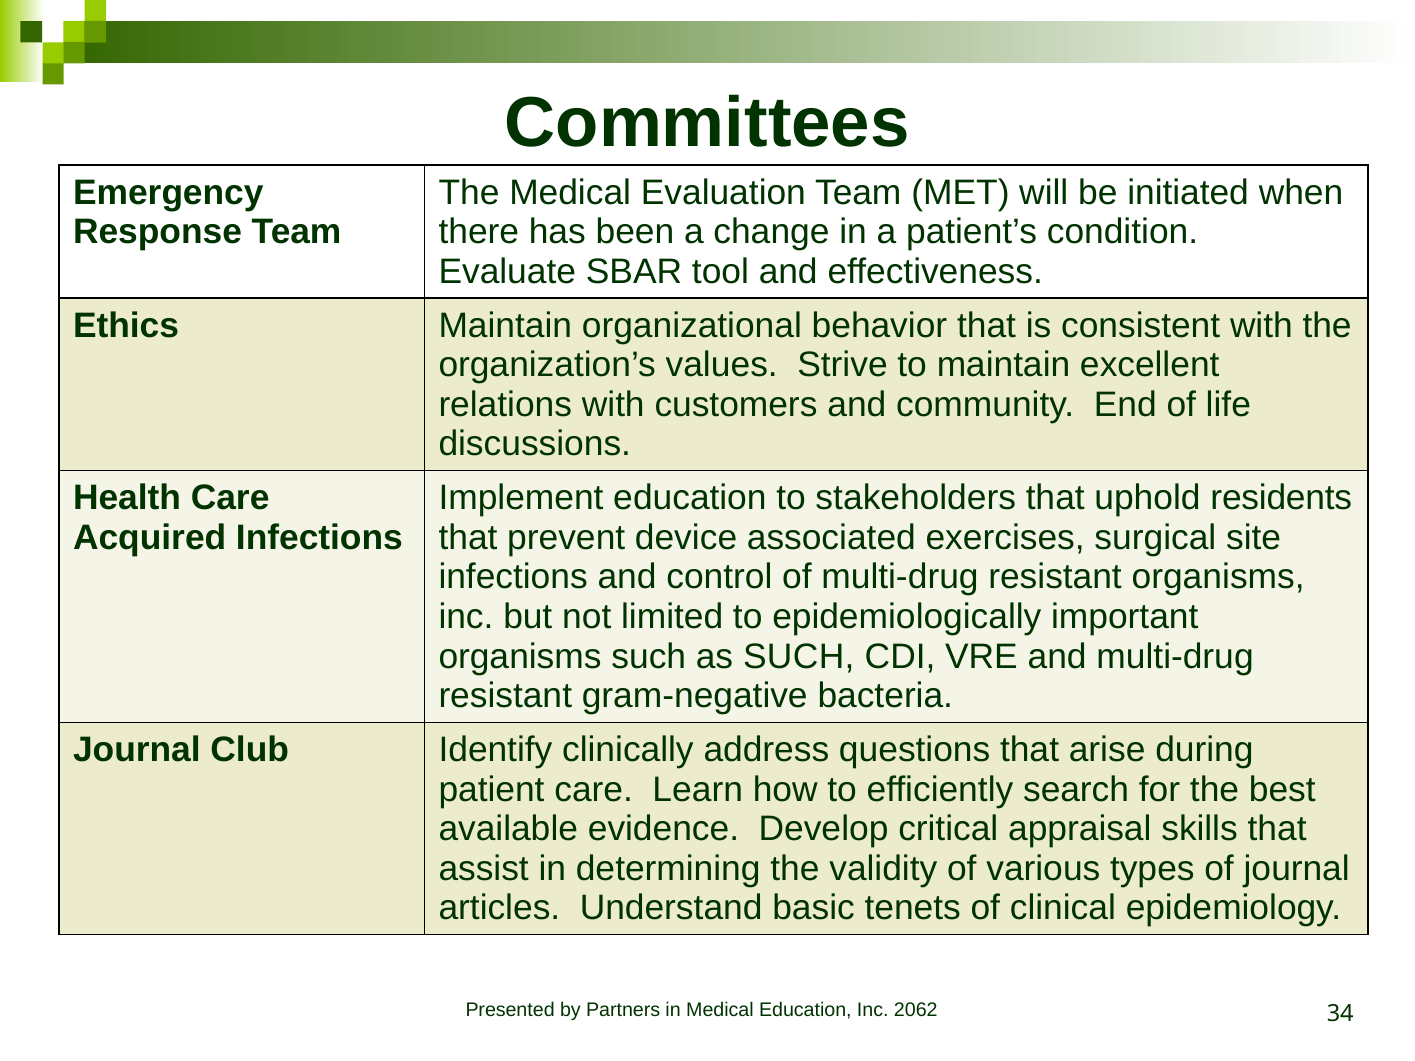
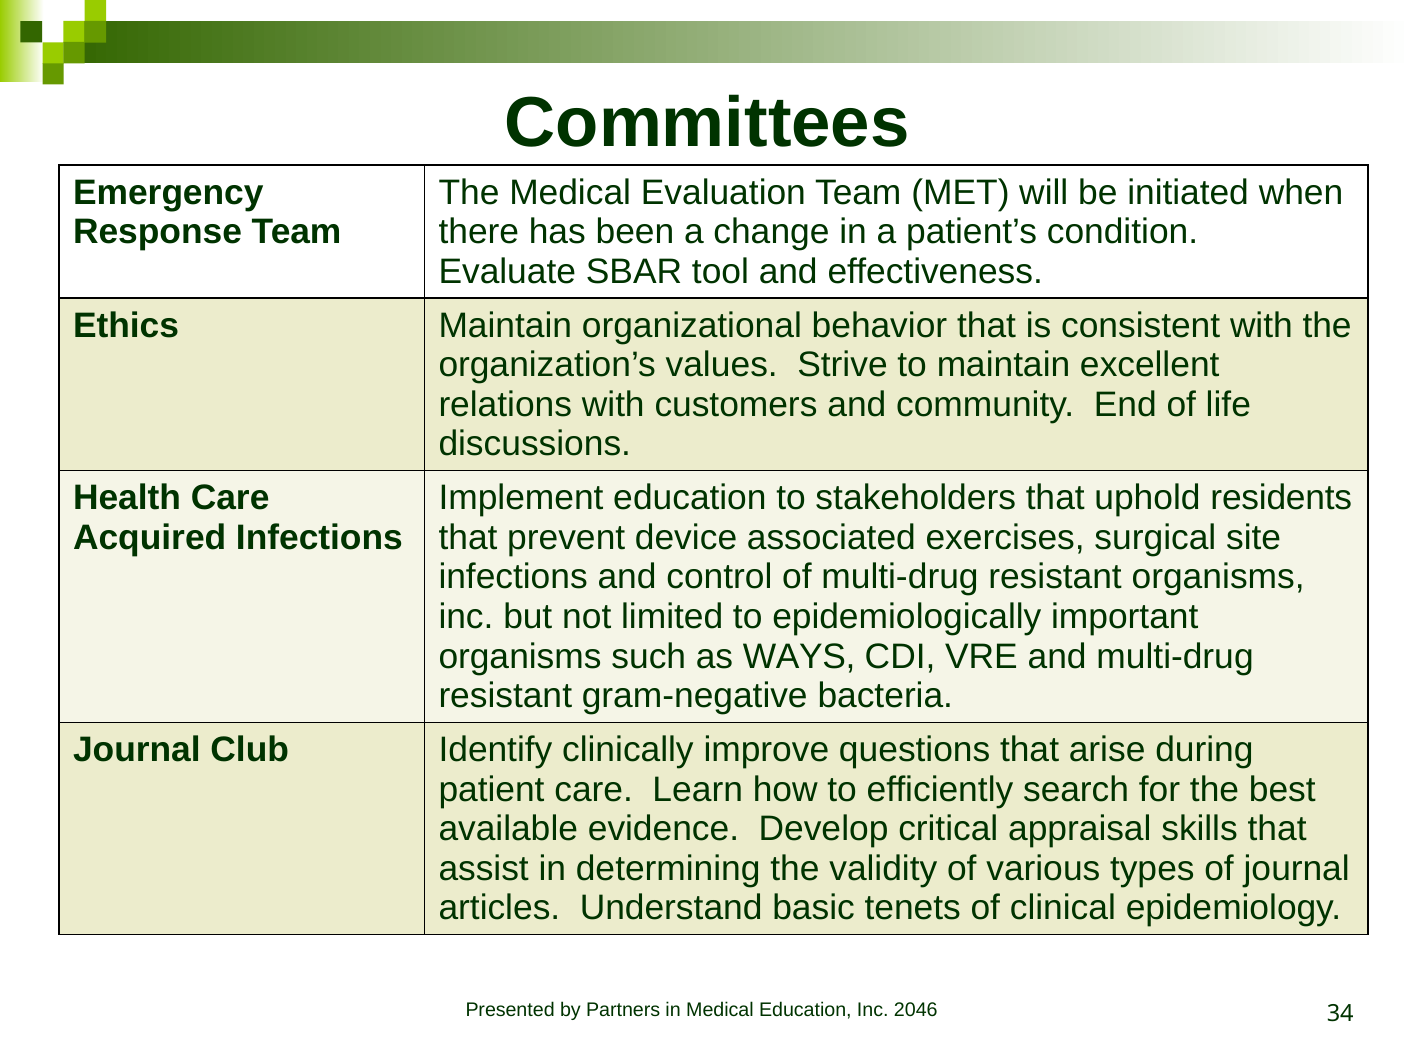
as SUCH: SUCH -> WAYS
address: address -> improve
2062: 2062 -> 2046
